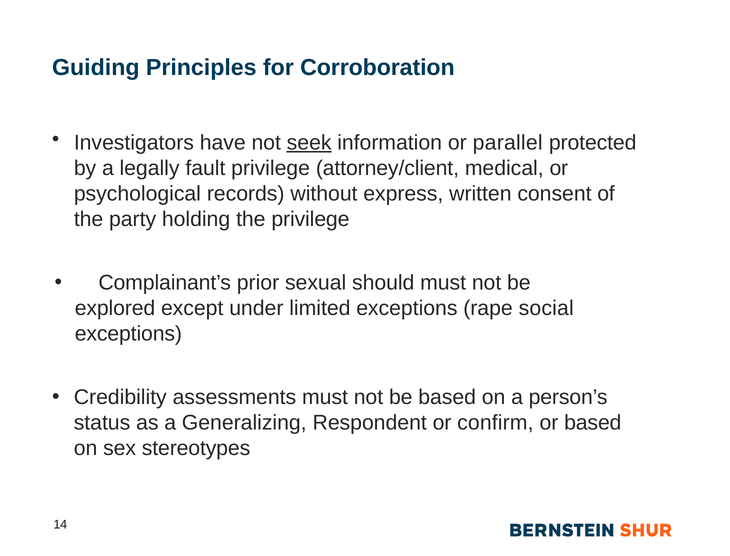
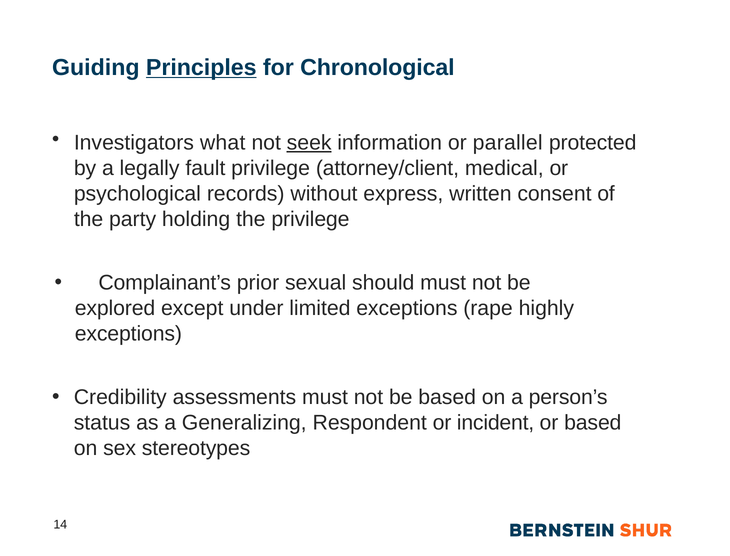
Principles underline: none -> present
Corroboration: Corroboration -> Chronological
have: have -> what
social: social -> highly
confirm: confirm -> incident
